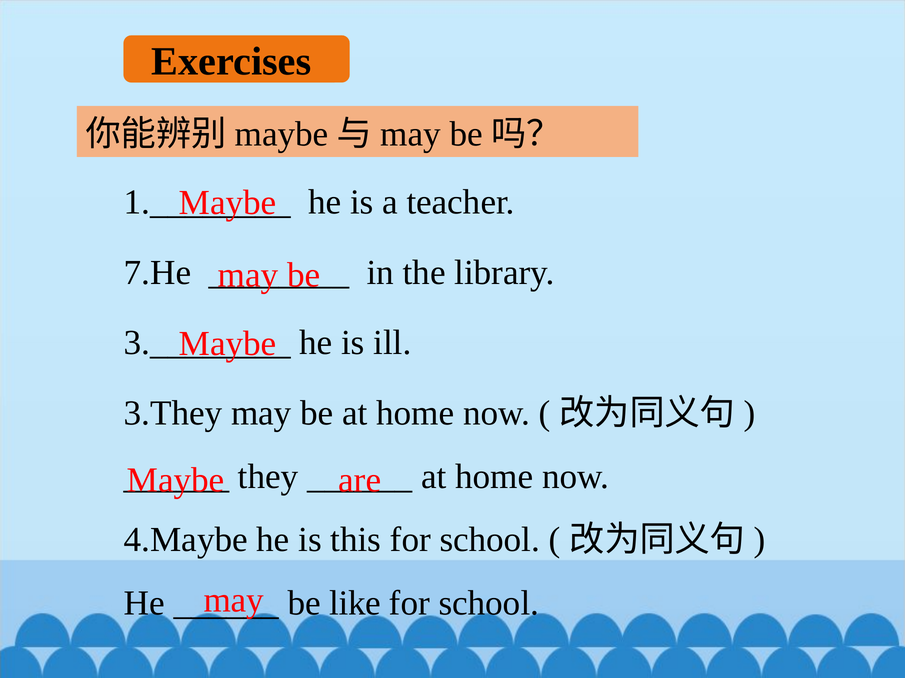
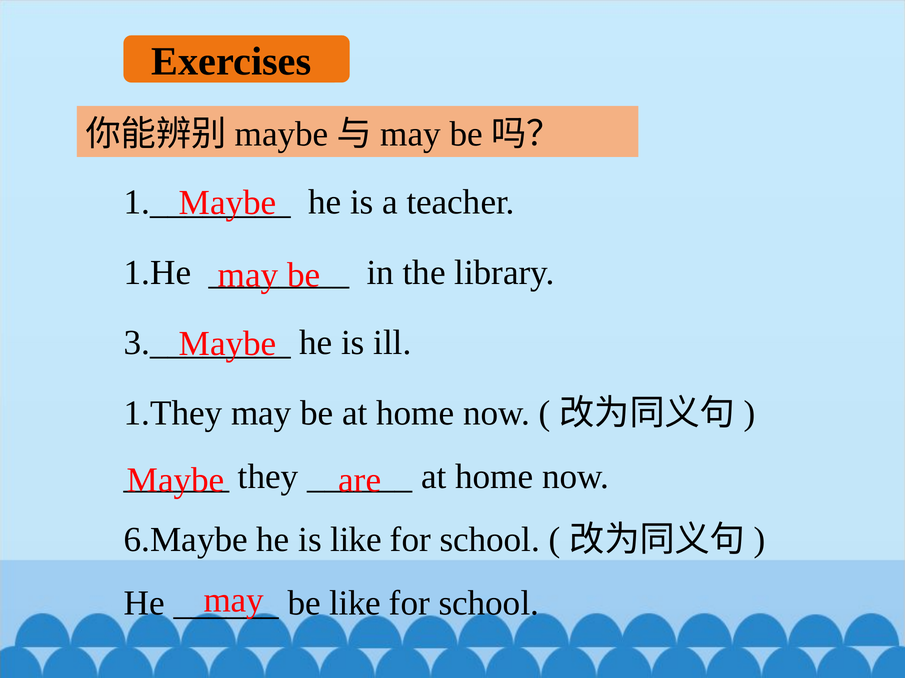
7.He: 7.He -> 1.He
3.They: 3.They -> 1.They
4.Maybe: 4.Maybe -> 6.Maybe
is this: this -> like
